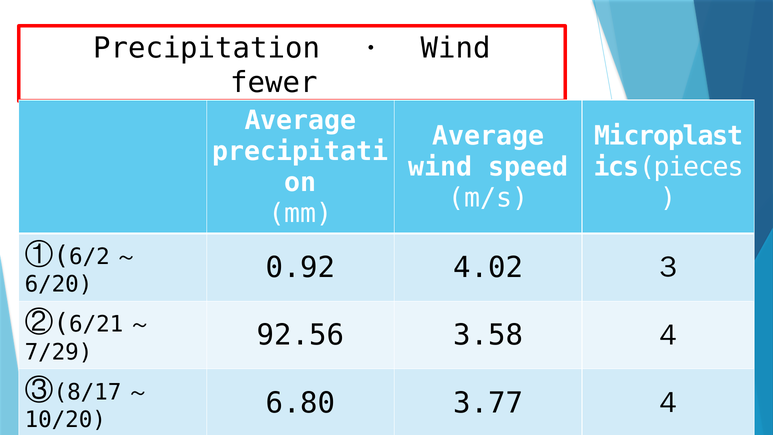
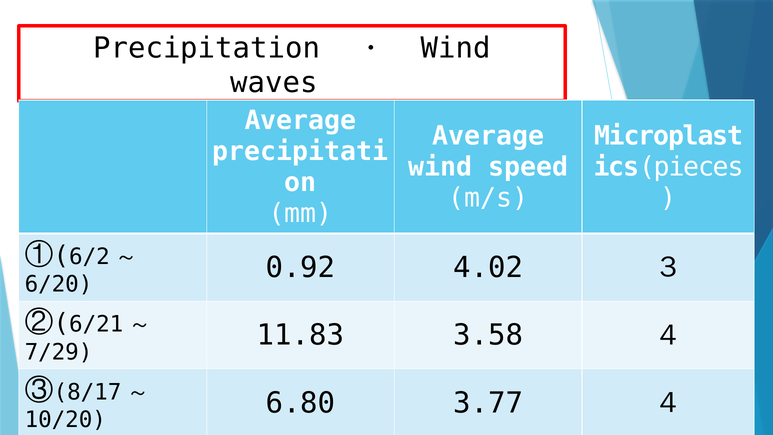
fewer: fewer -> waves
92.56: 92.56 -> 11.83
